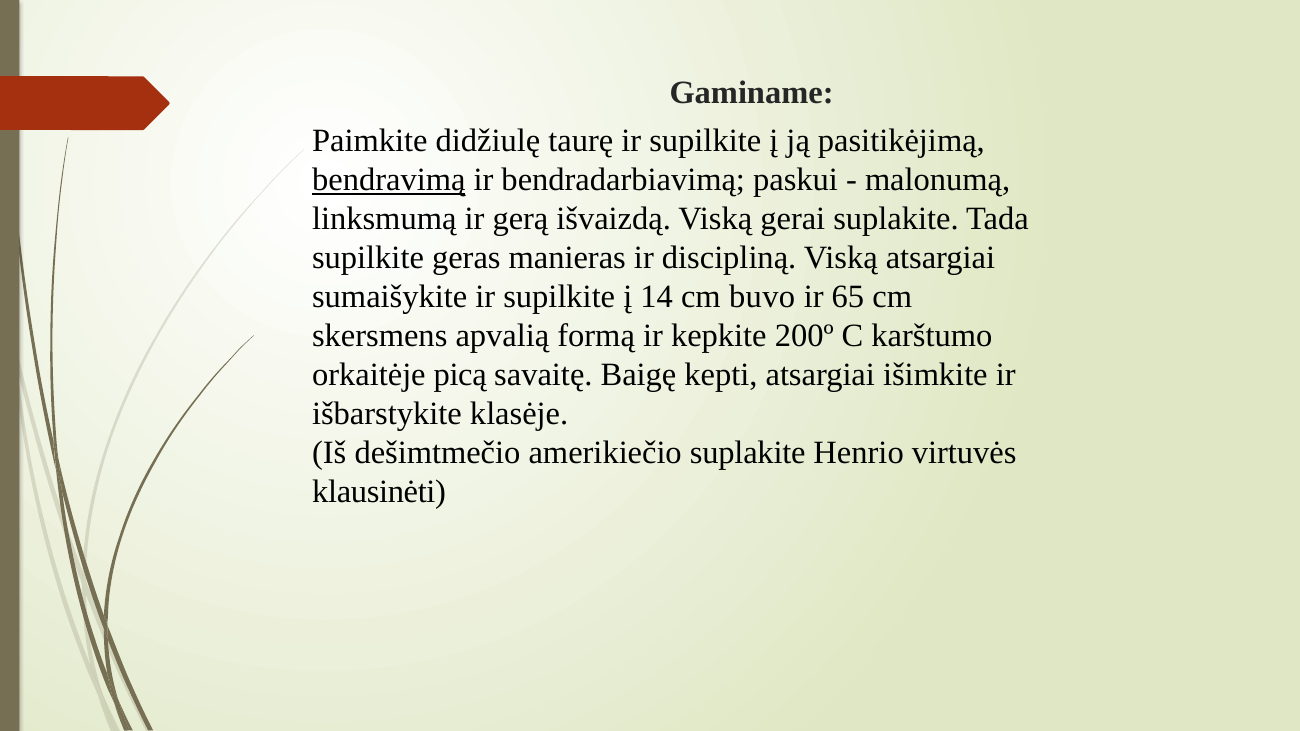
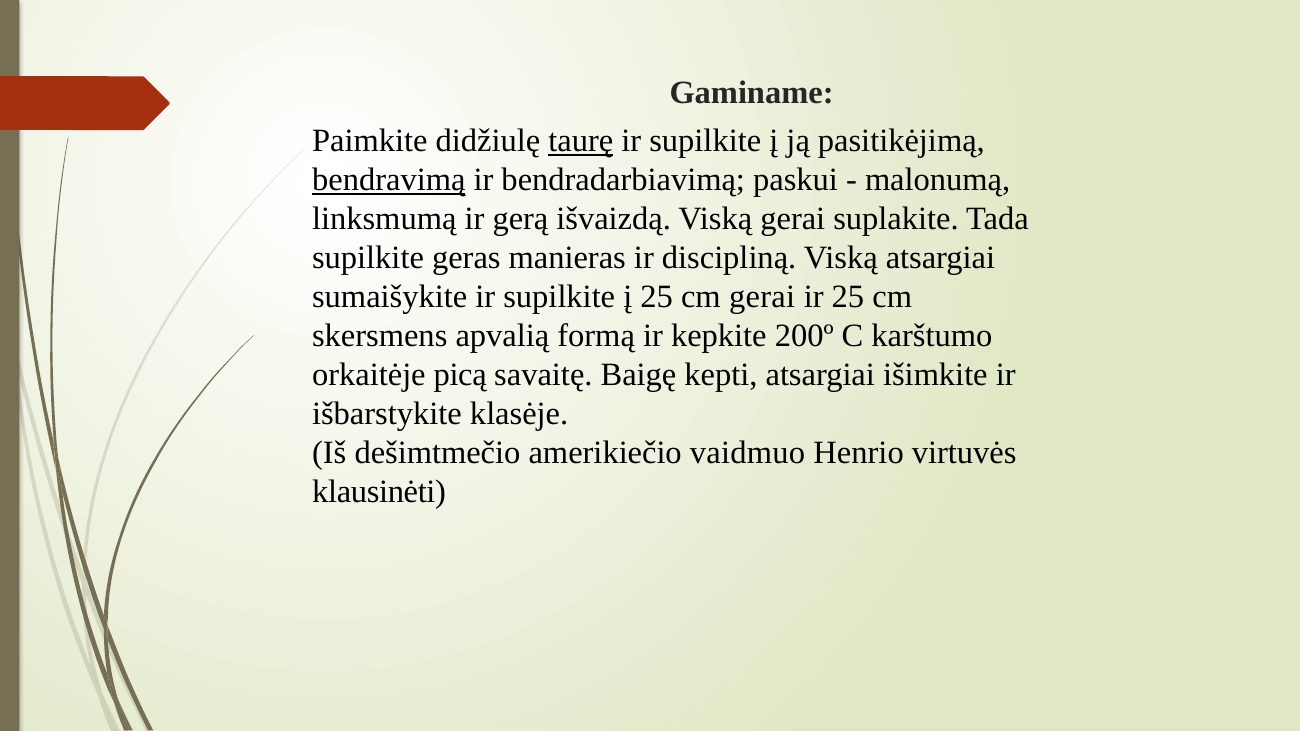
taurę underline: none -> present
į 14: 14 -> 25
cm buvo: buvo -> gerai
ir 65: 65 -> 25
amerikiečio suplakite: suplakite -> vaidmuo
